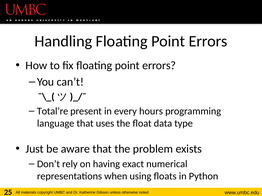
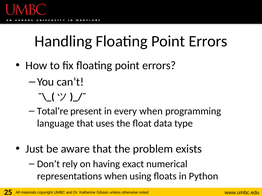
every hours: hours -> when
